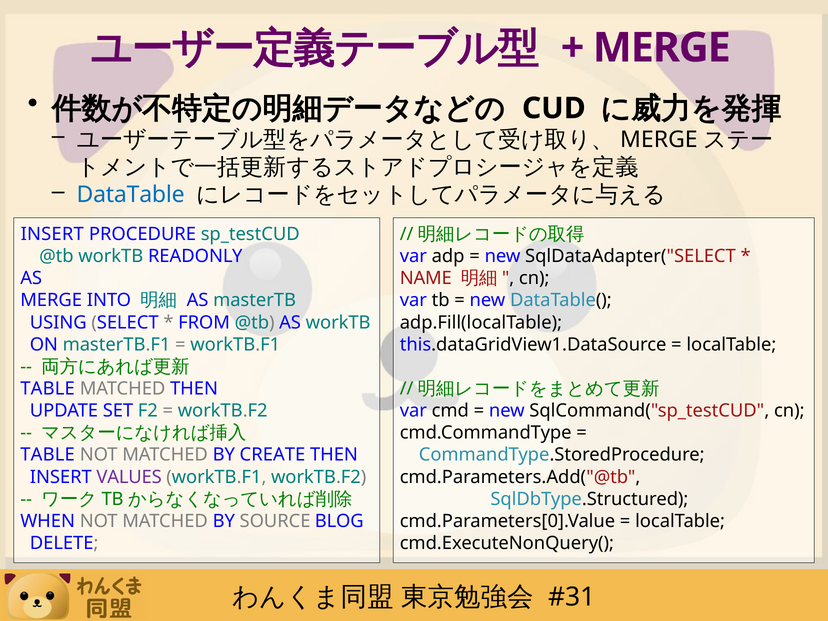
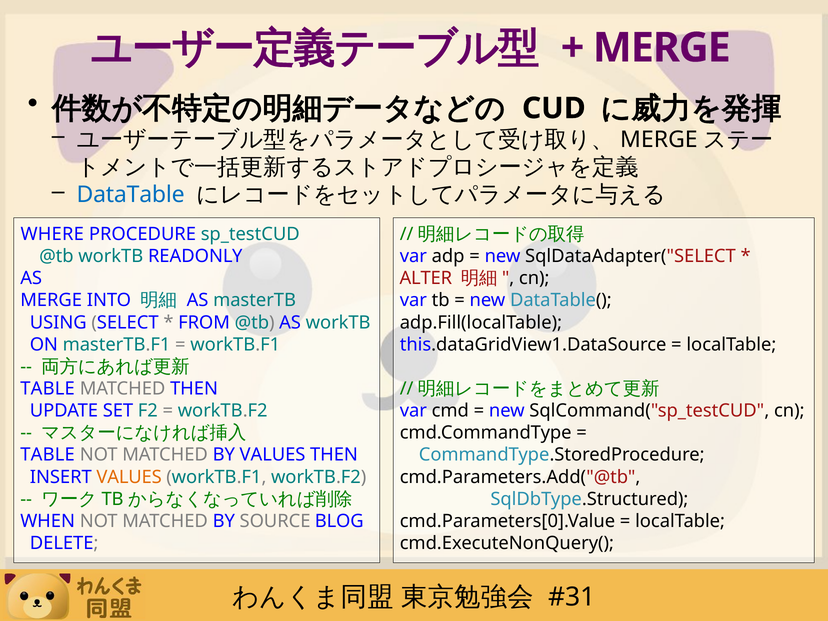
INSERT at (52, 234): INSERT -> WHERE
NAME: NAME -> ALTER
BY CREATE: CREATE -> VALUES
VALUES at (129, 477) colour: purple -> orange
